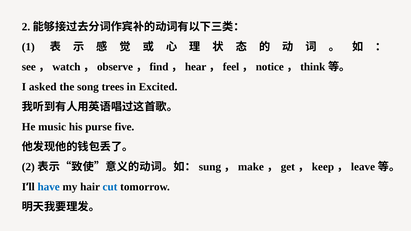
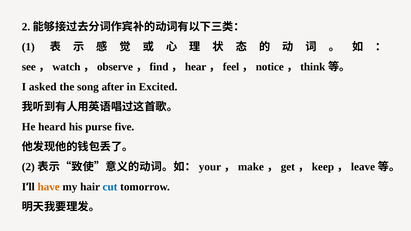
trees: trees -> after
music: music -> heard
sung: sung -> your
have colour: blue -> orange
